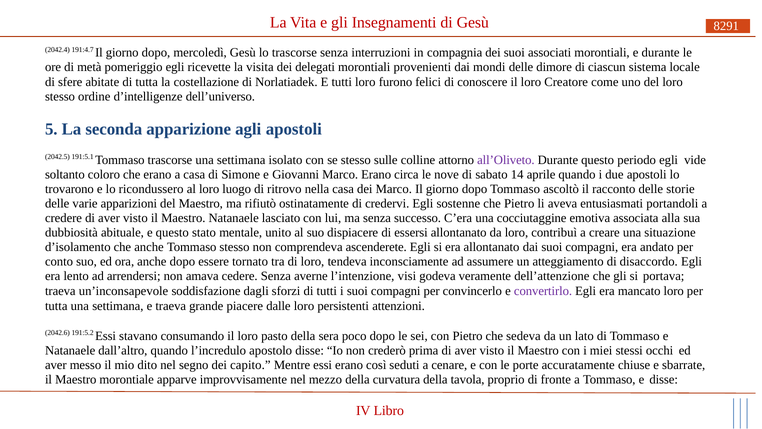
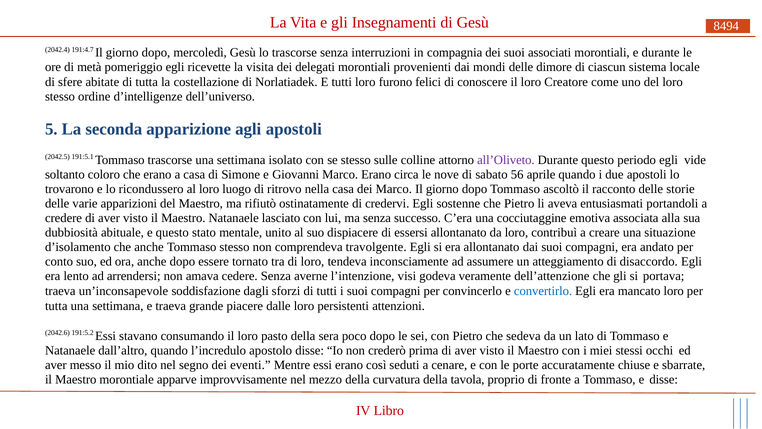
8291: 8291 -> 8494
14: 14 -> 56
ascenderete: ascenderete -> travolgente
convertirlo colour: purple -> blue
capito: capito -> eventi
